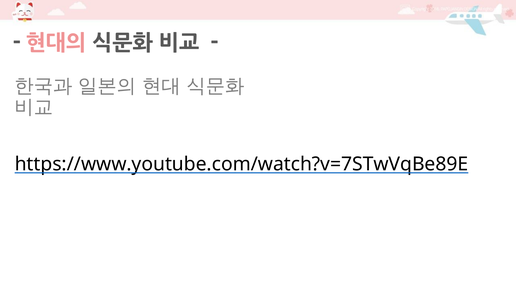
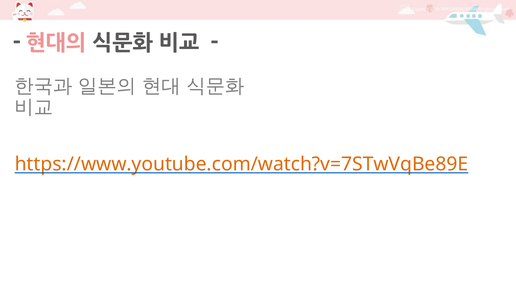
https://www.youtube.com/watch?v=7STwVqBe89E colour: black -> orange
